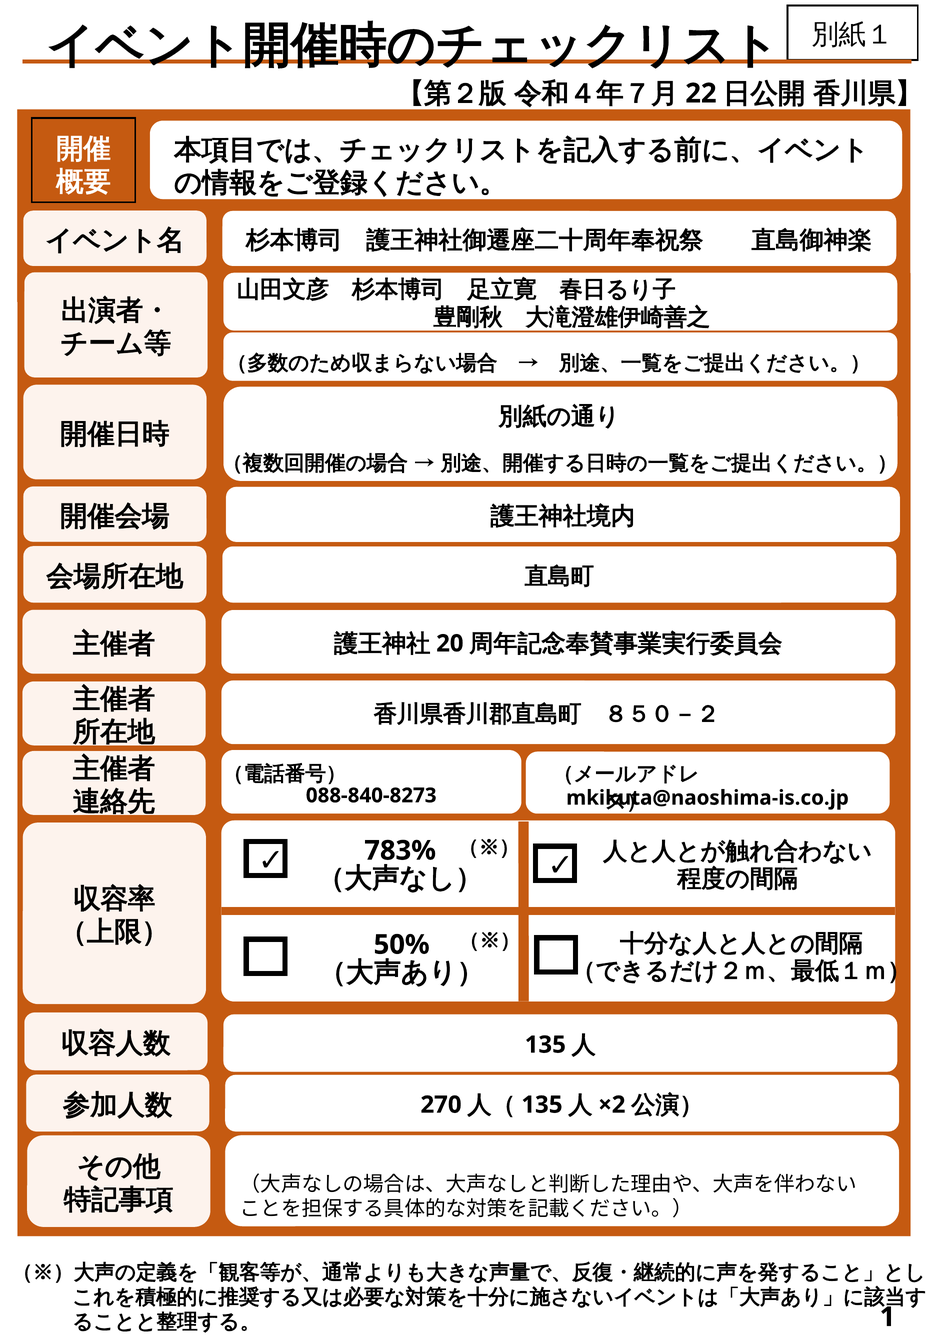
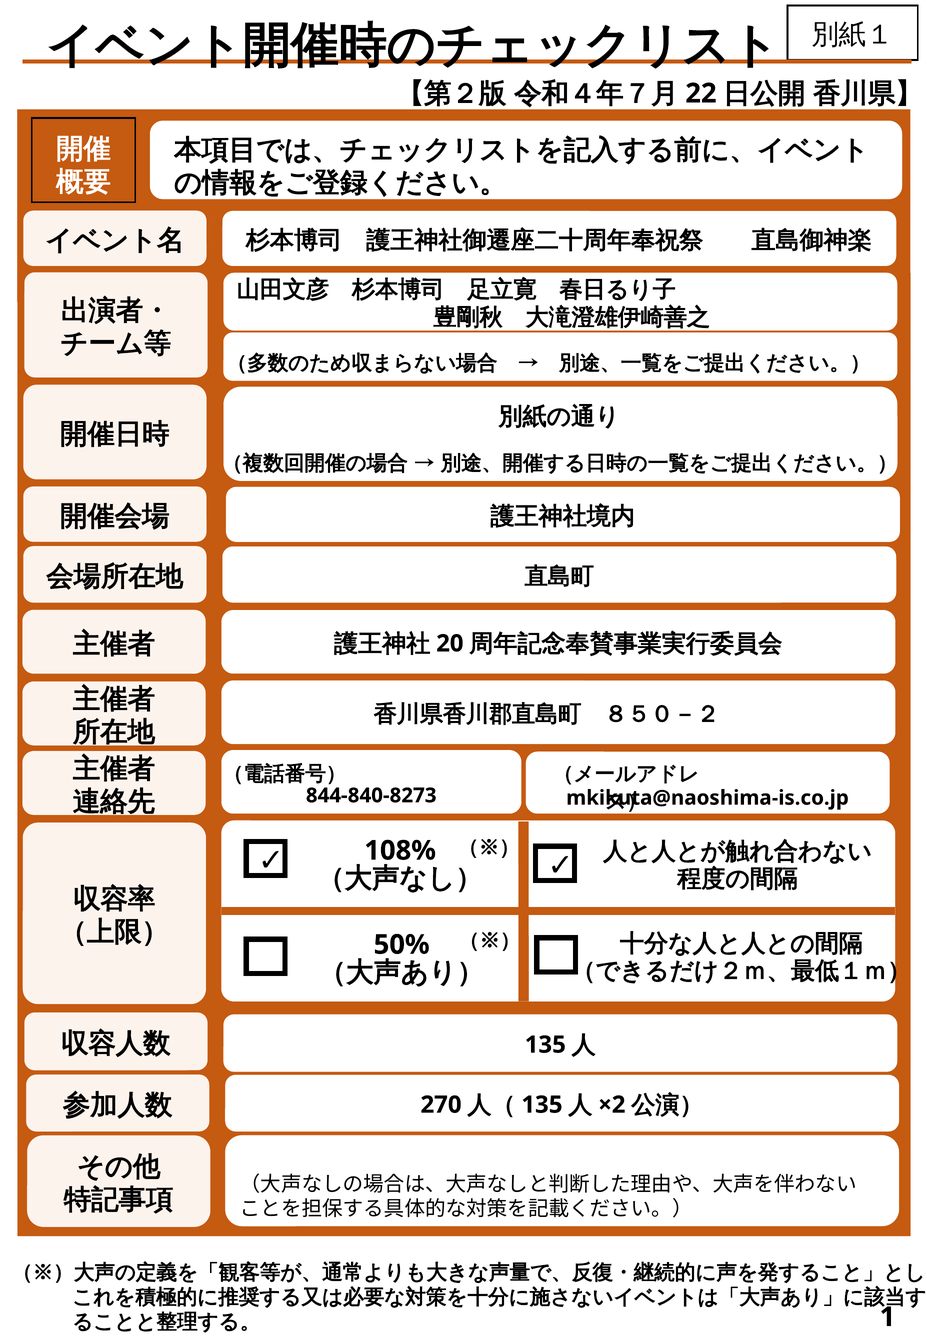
088-840-8273: 088-840-8273 -> 844-840-8273
783%: 783% -> 108%
